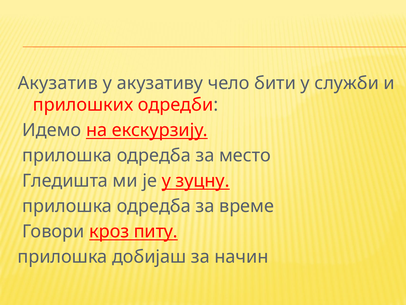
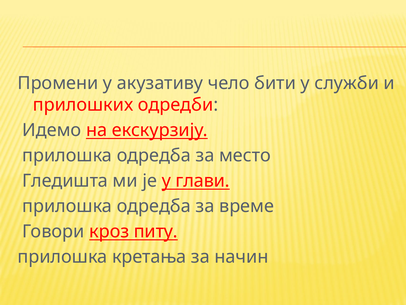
Акузатив: Акузатив -> Промени
зуцну: зуцну -> глави
добијаш: добијаш -> кретања
